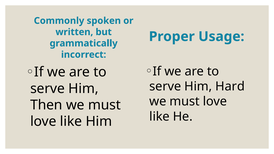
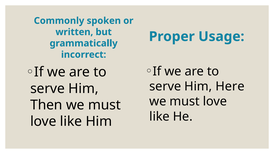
Hard: Hard -> Here
